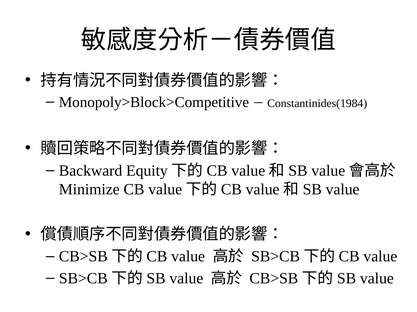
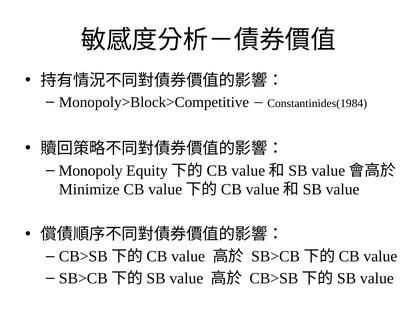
Backward: Backward -> Monopoly
